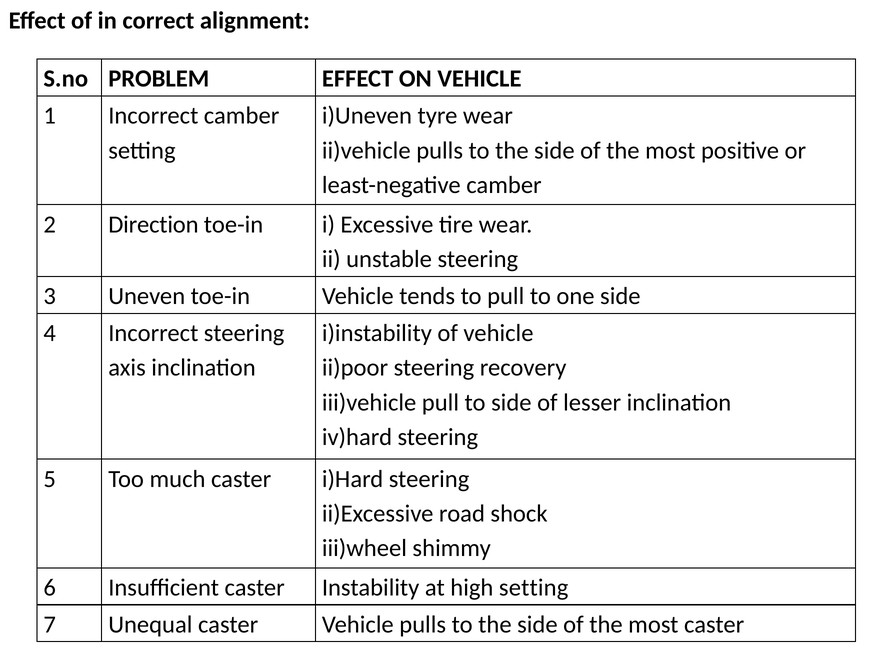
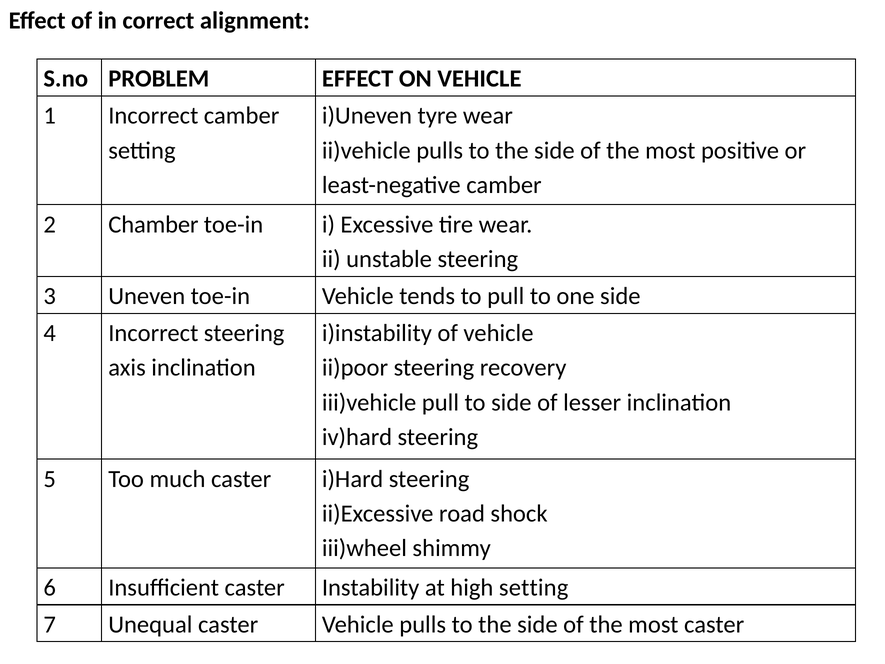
Direction: Direction -> Chamber
